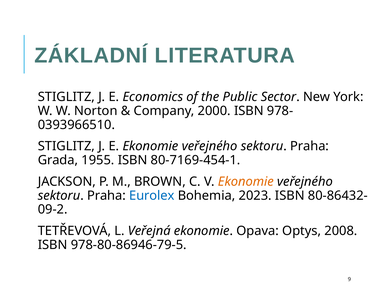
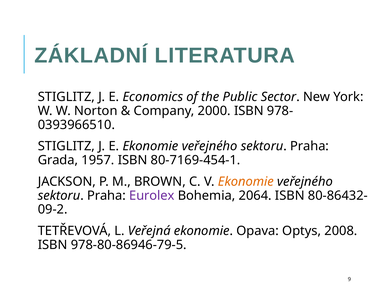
1955: 1955 -> 1957
Eurolex colour: blue -> purple
2023: 2023 -> 2064
